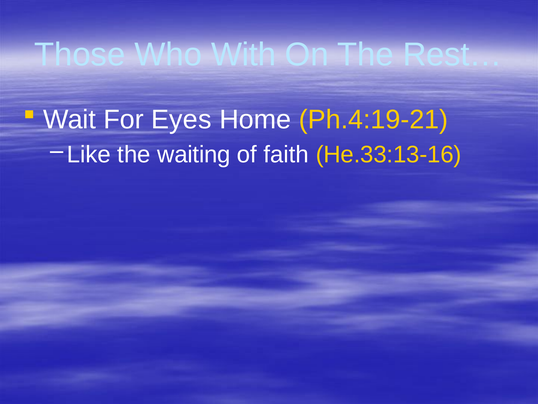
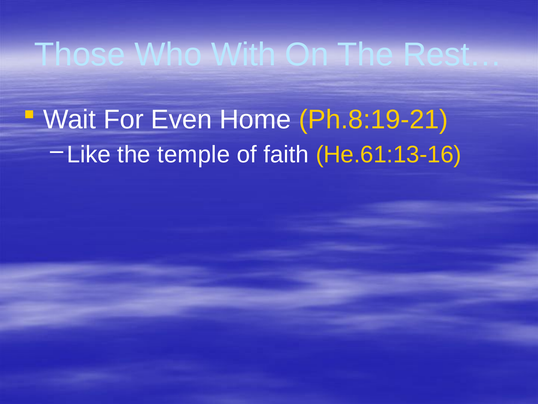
Eyes: Eyes -> Even
Ph.4:19-21: Ph.4:19-21 -> Ph.8:19-21
waiting: waiting -> temple
He.33:13-16: He.33:13-16 -> He.61:13-16
